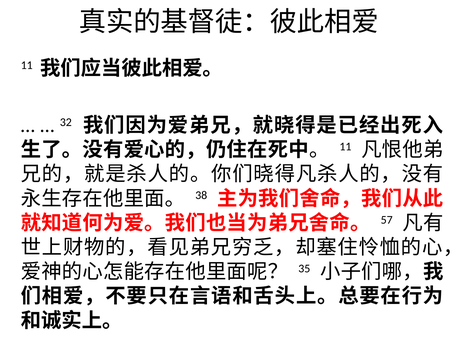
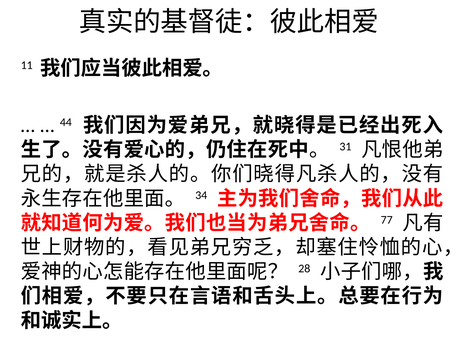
32: 32 -> 44
11 at (345, 146): 11 -> 31
38: 38 -> 34
57: 57 -> 77
35: 35 -> 28
